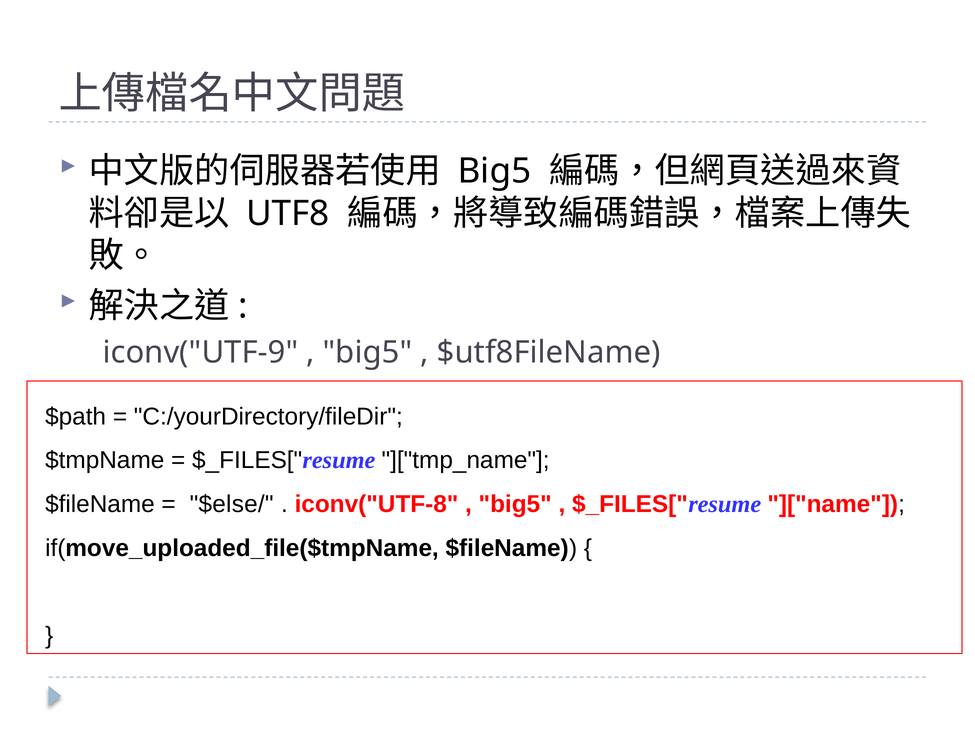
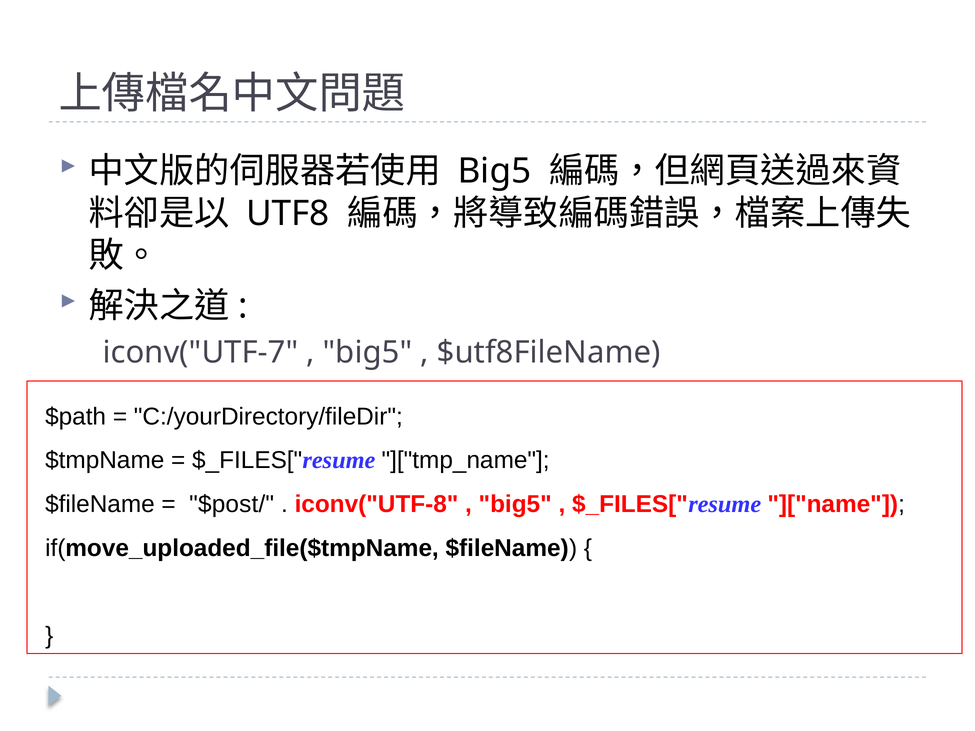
iconv("UTF-9: iconv("UTF-9 -> iconv("UTF-7
$else/: $else/ -> $post/
